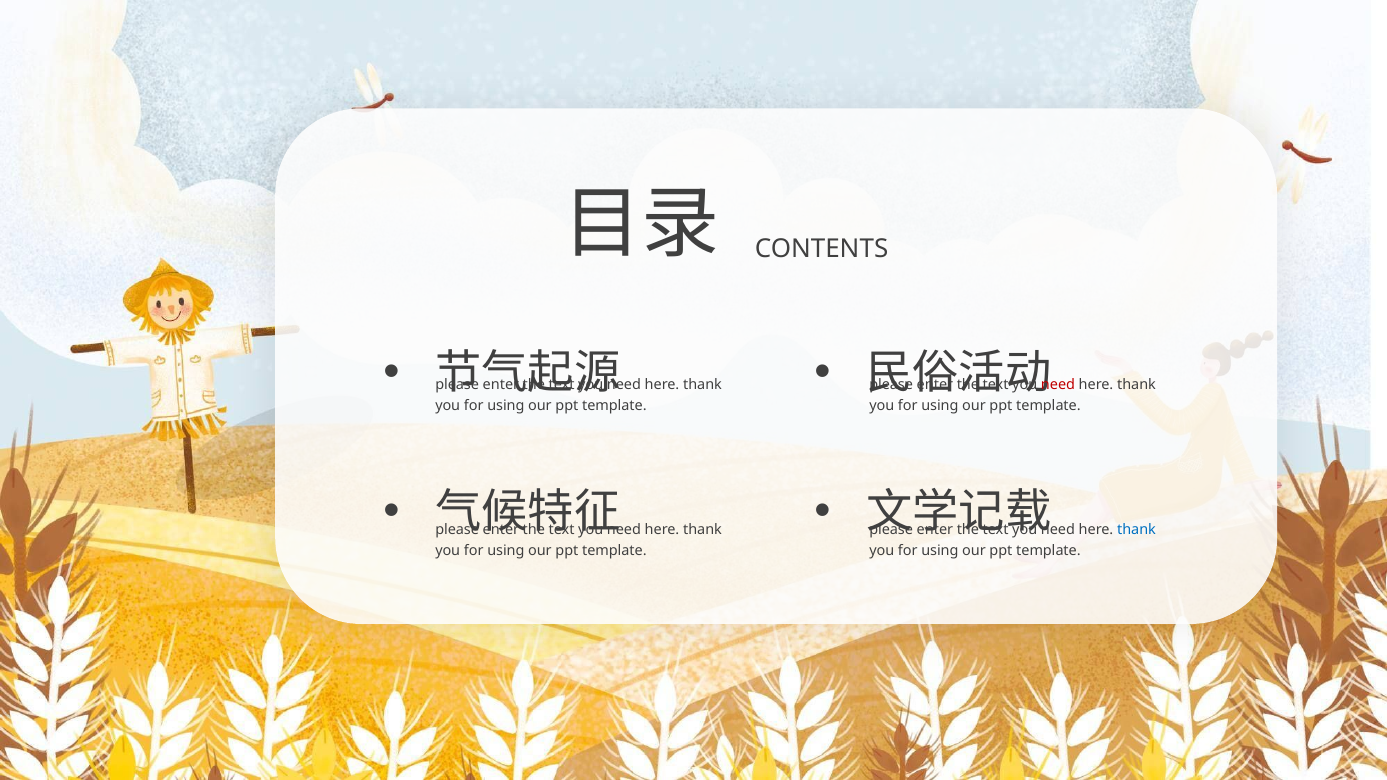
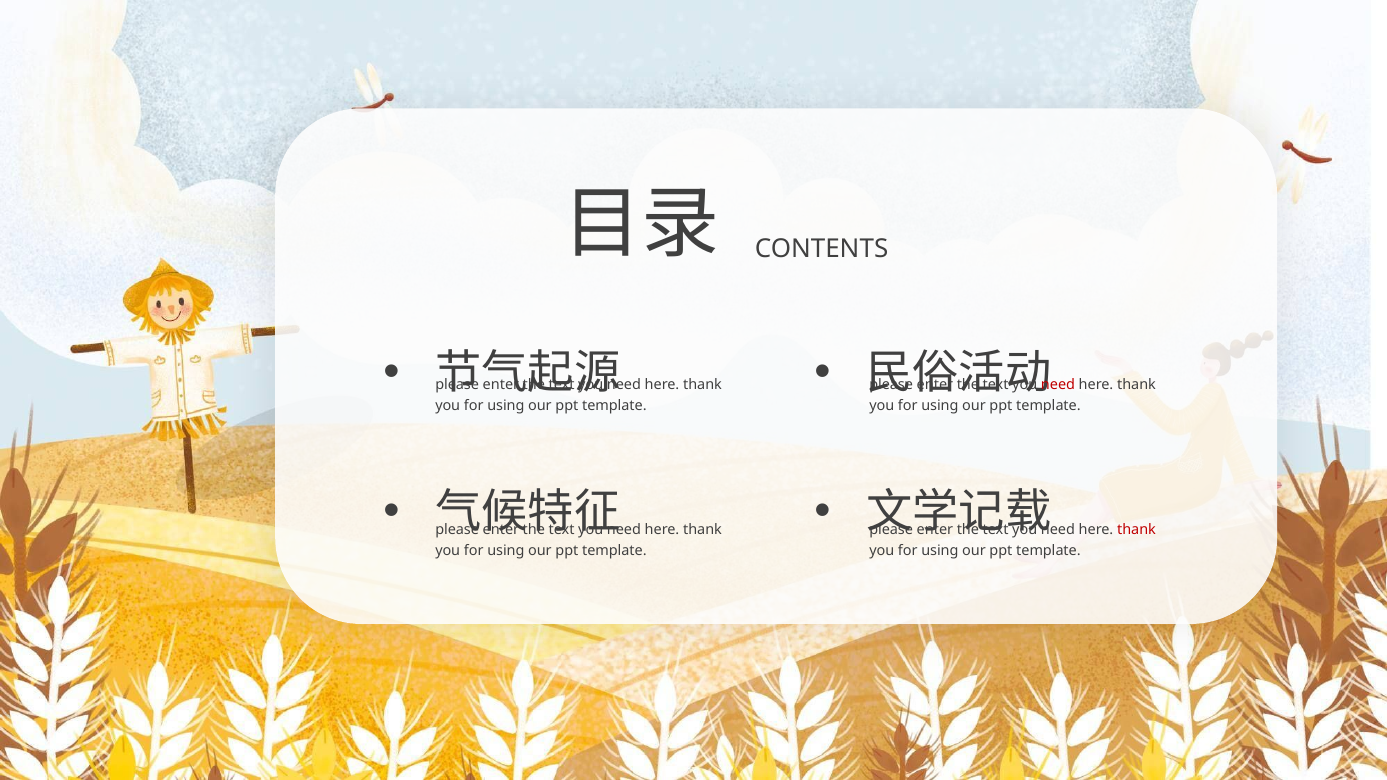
thank at (1137, 530) colour: blue -> red
